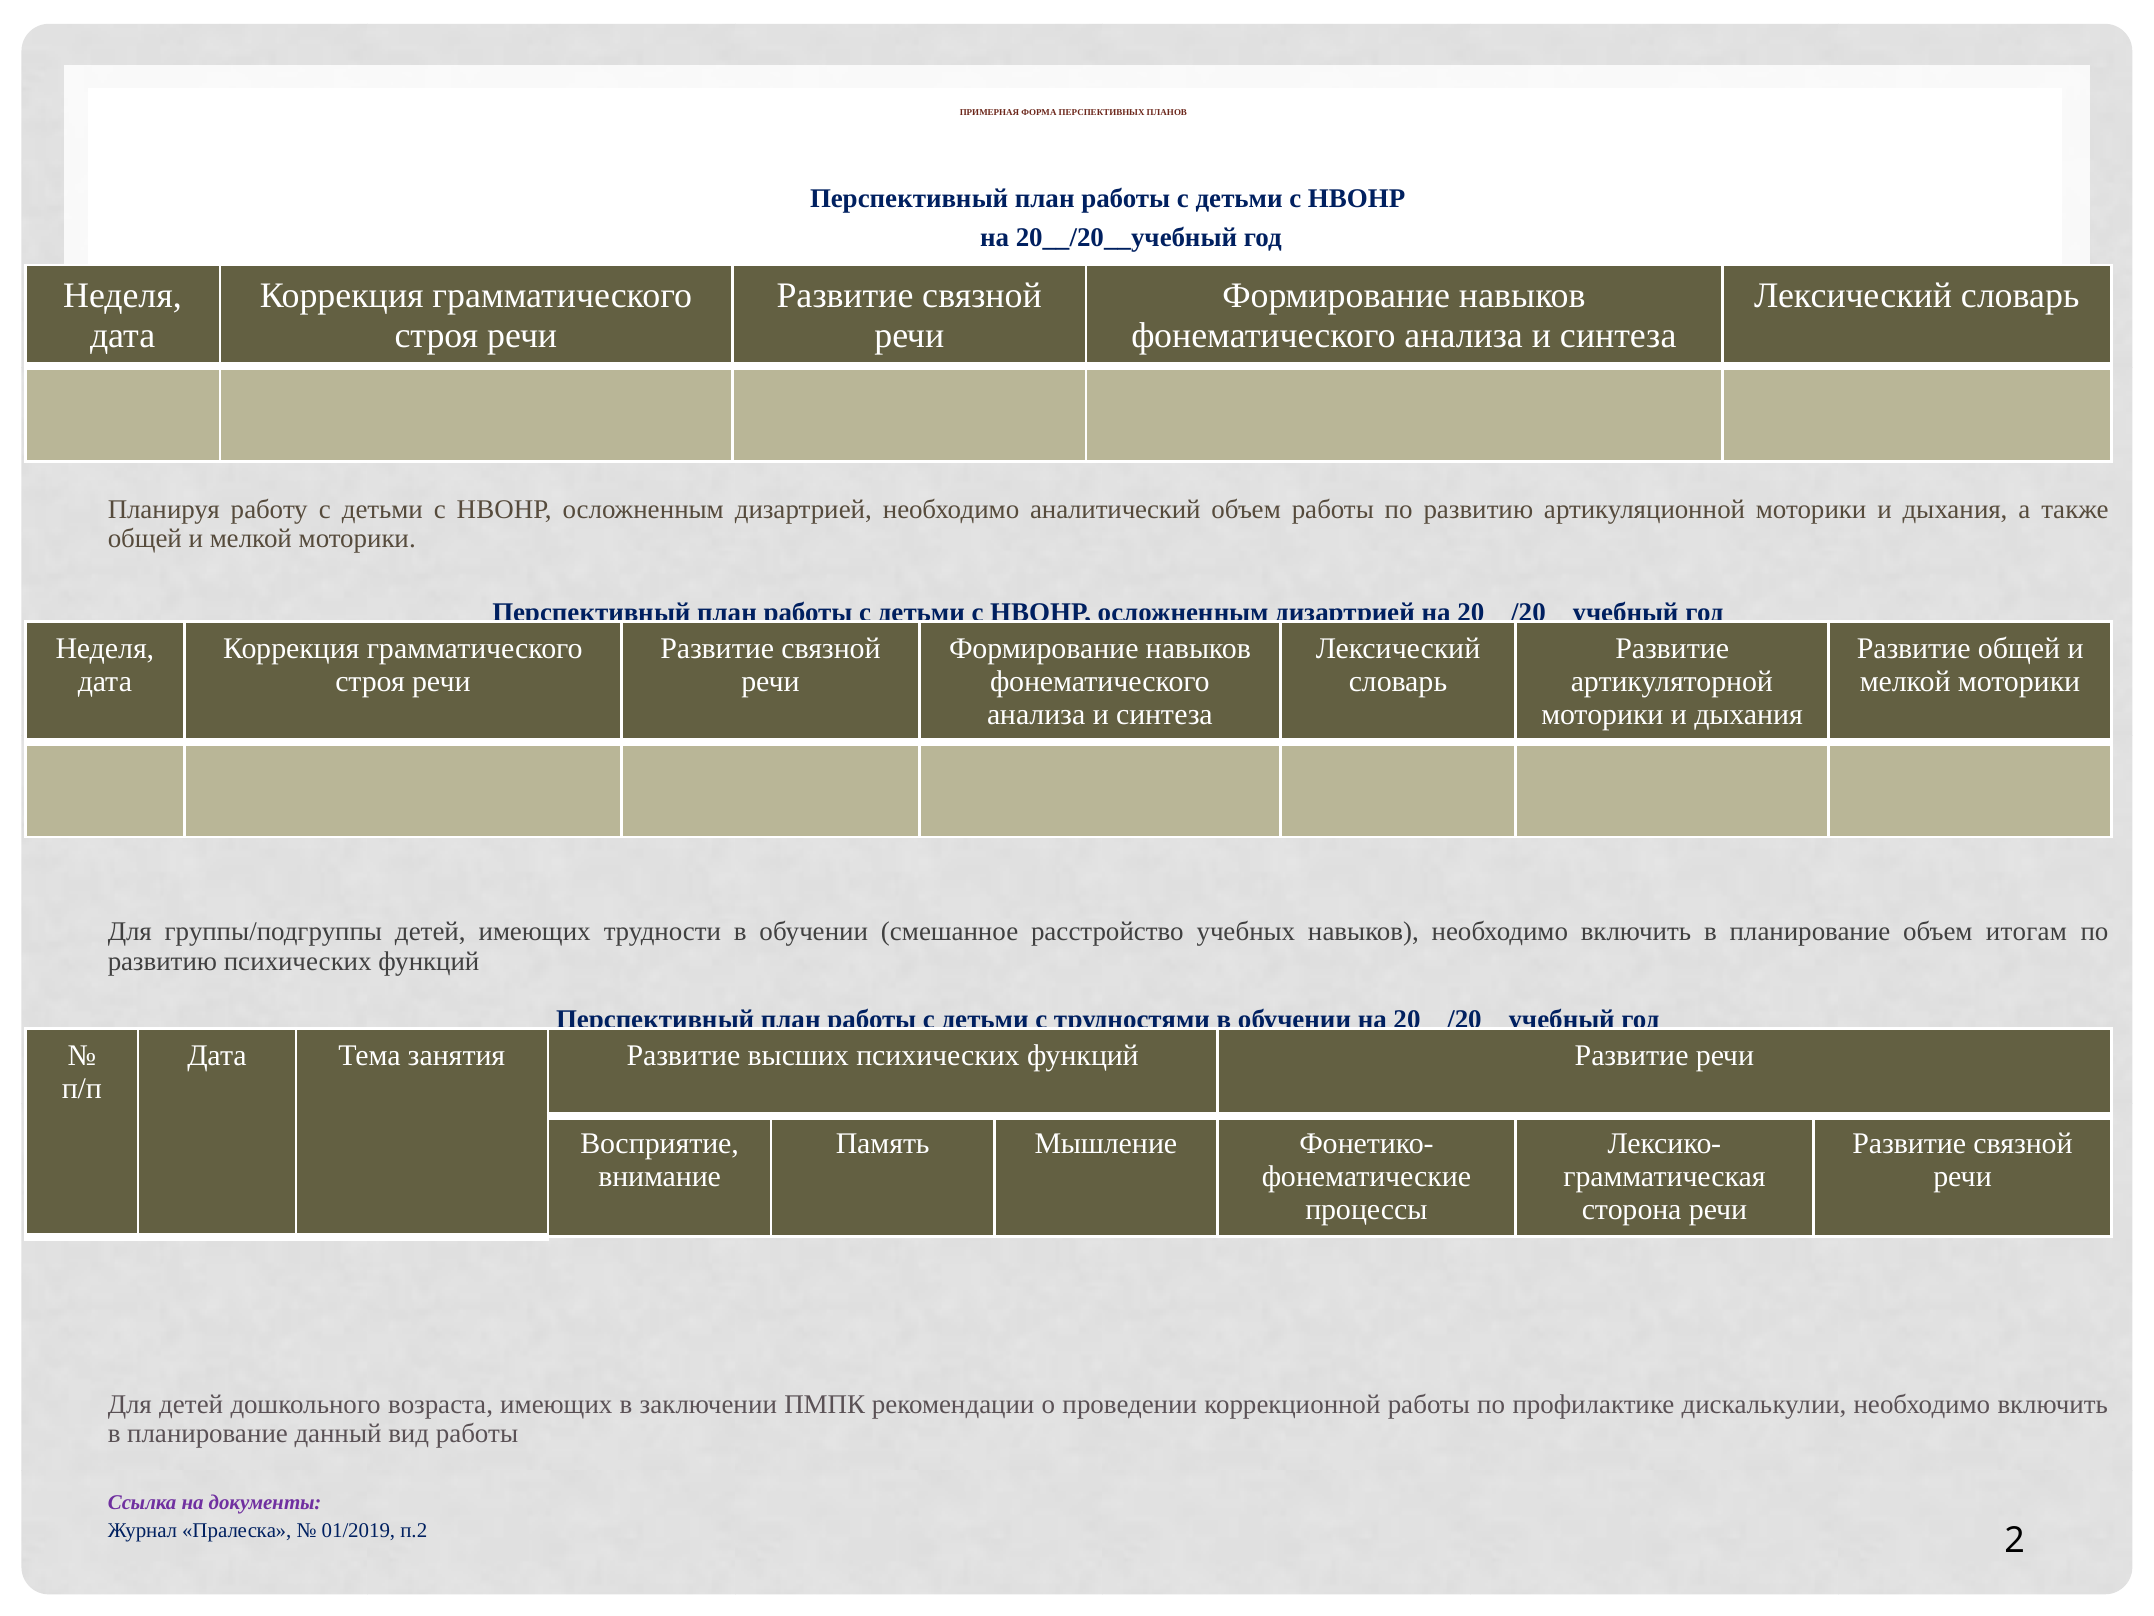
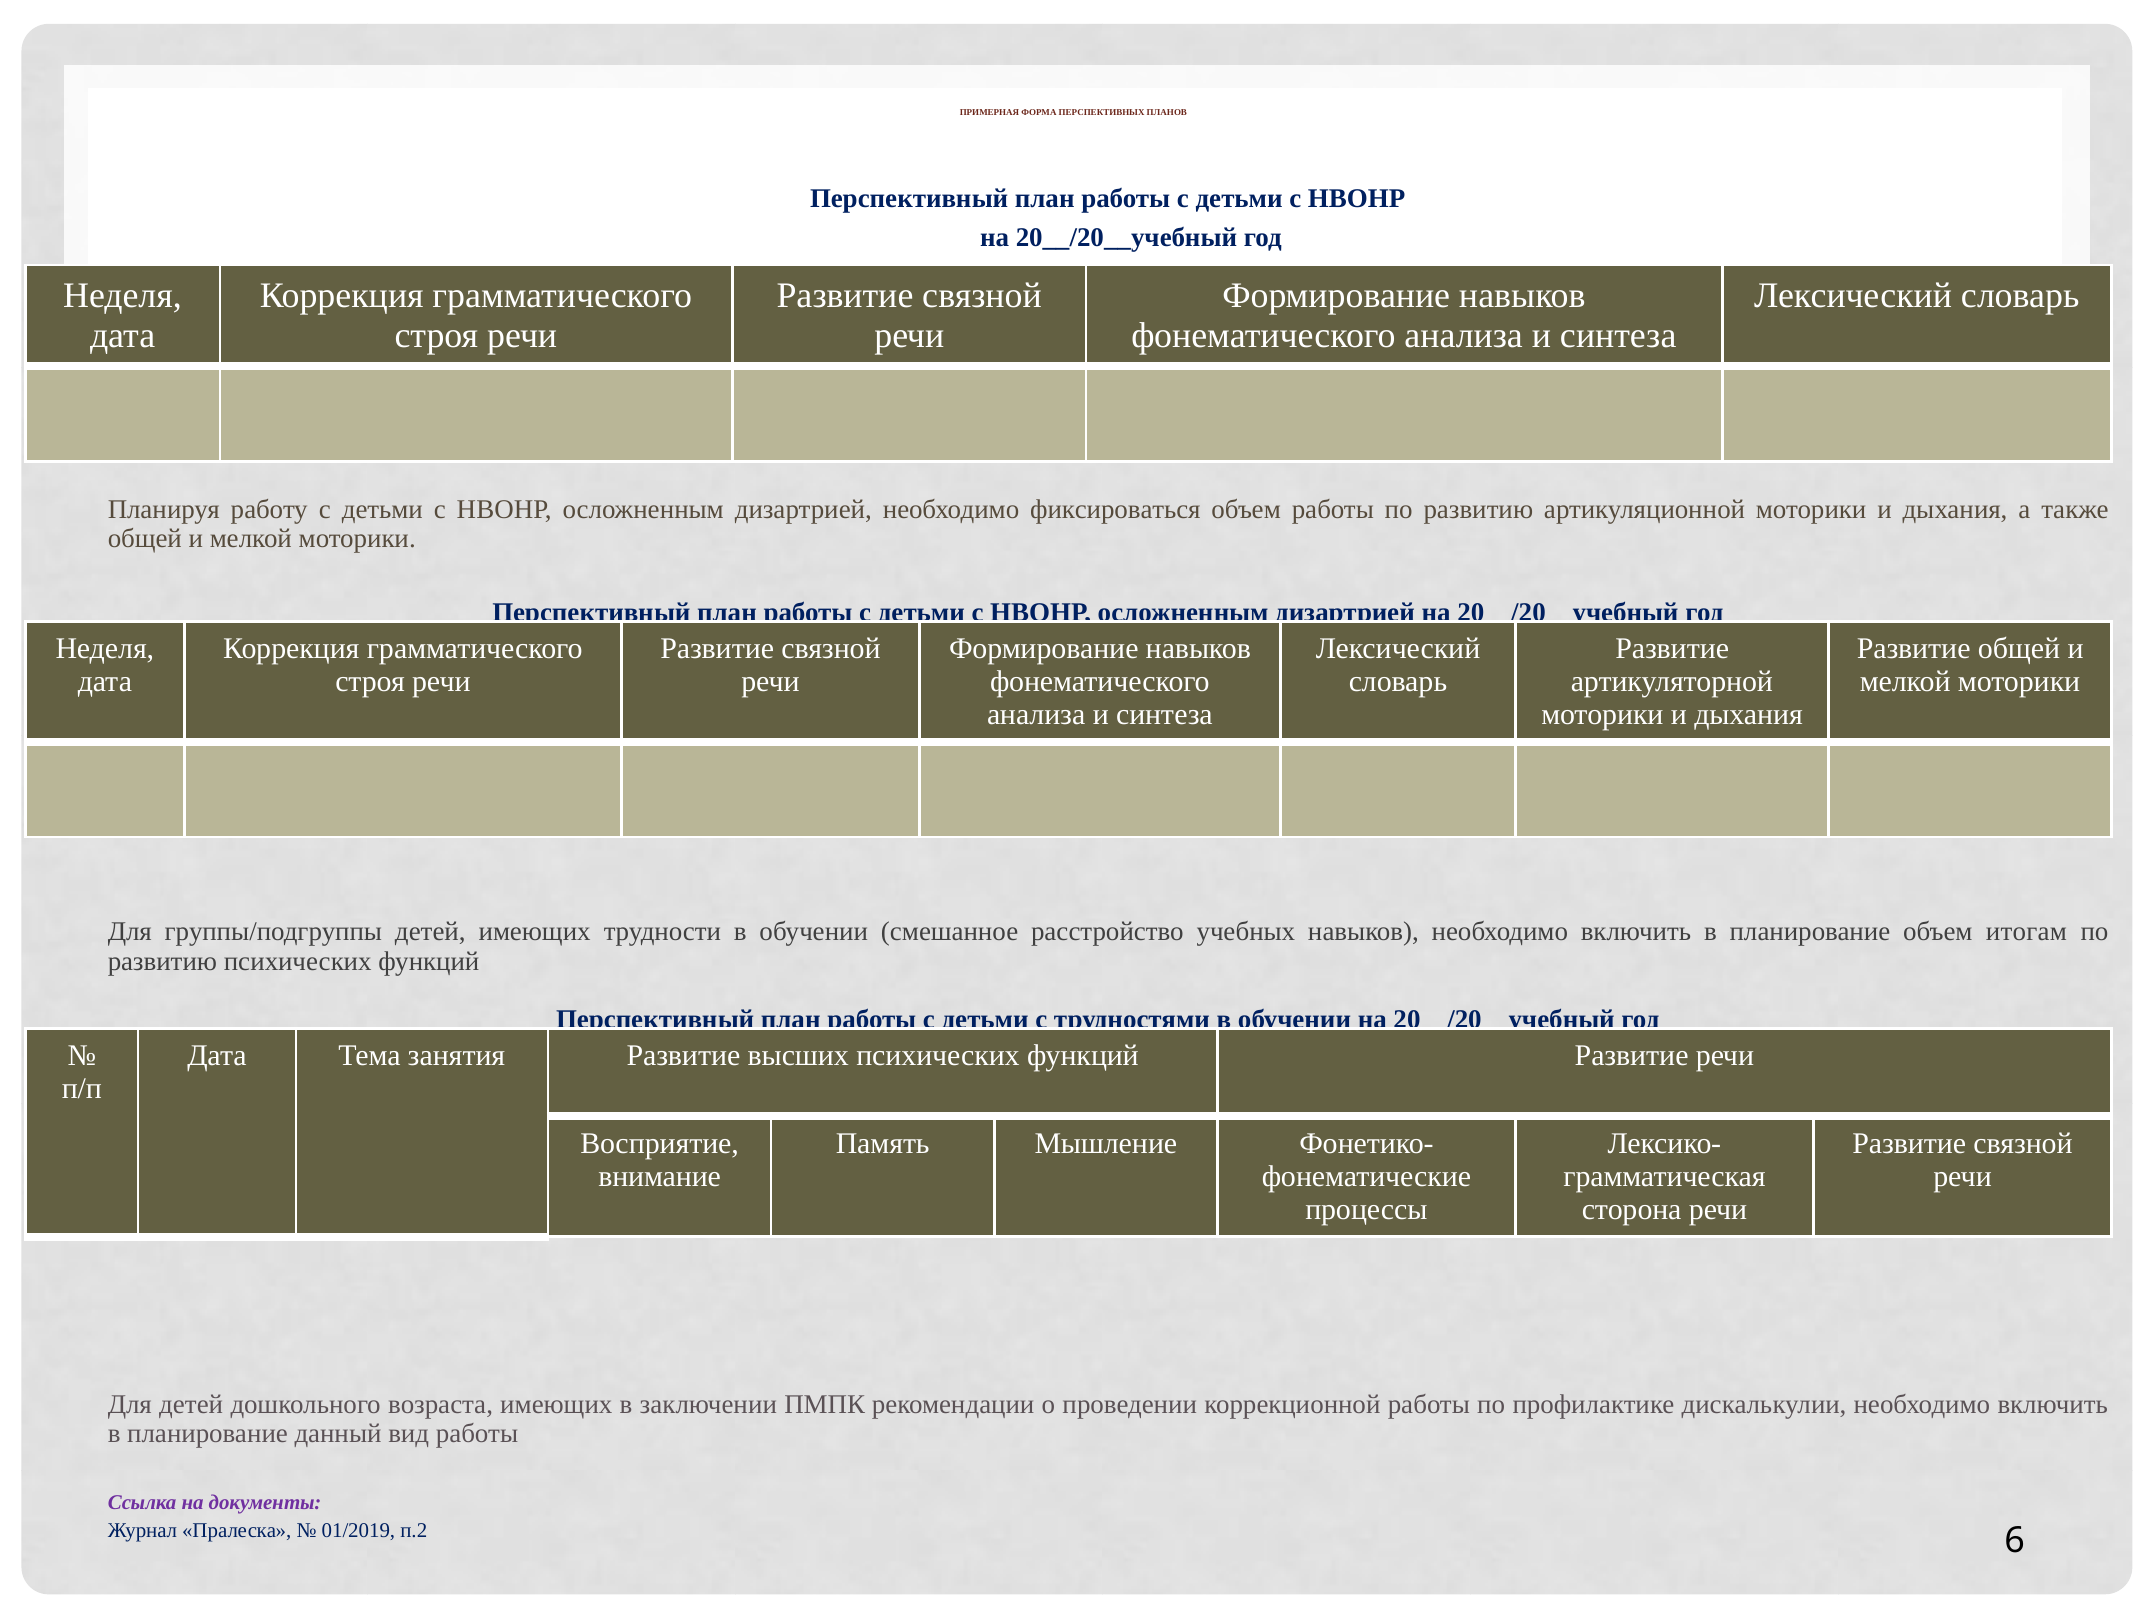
аналитический: аналитический -> фиксироваться
2: 2 -> 6
